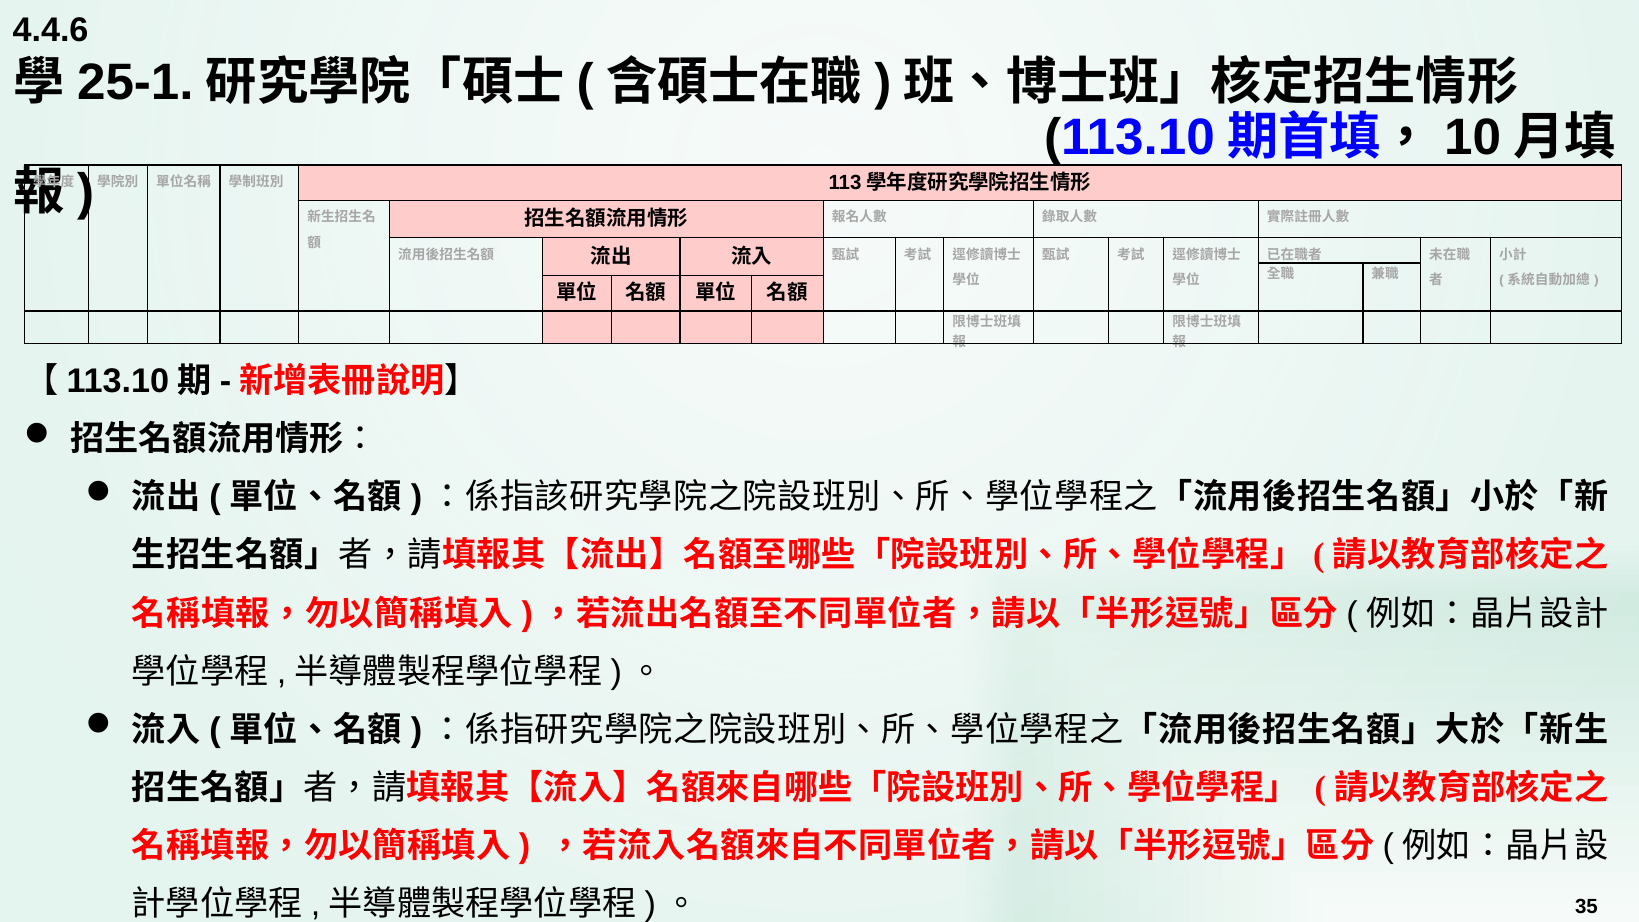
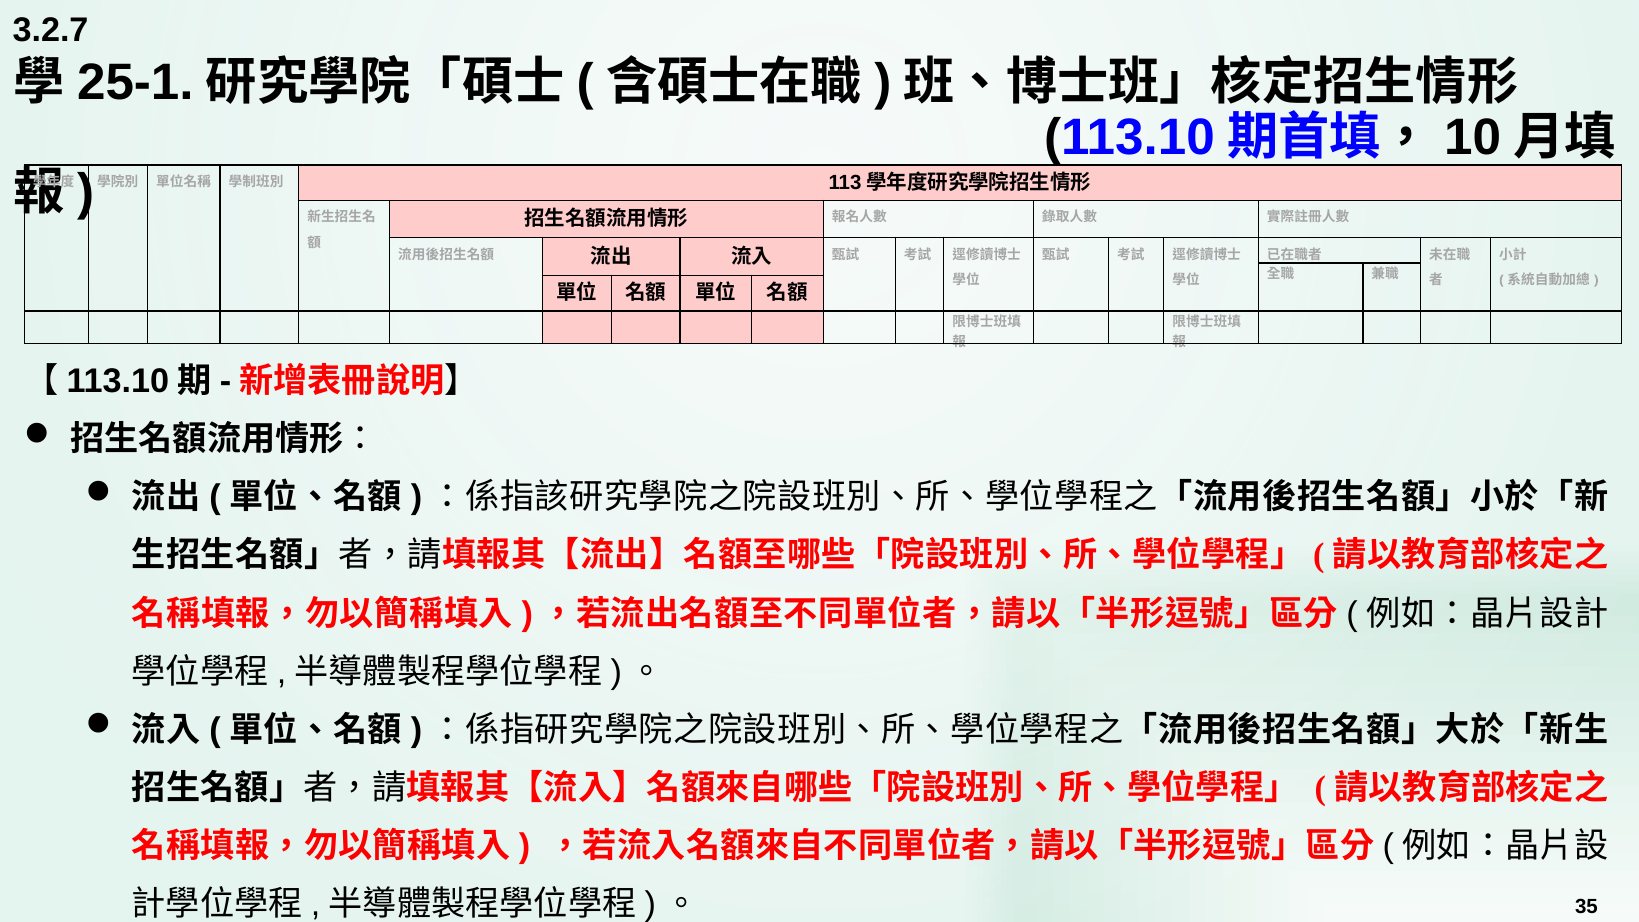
4.4.6: 4.4.6 -> 3.2.7
